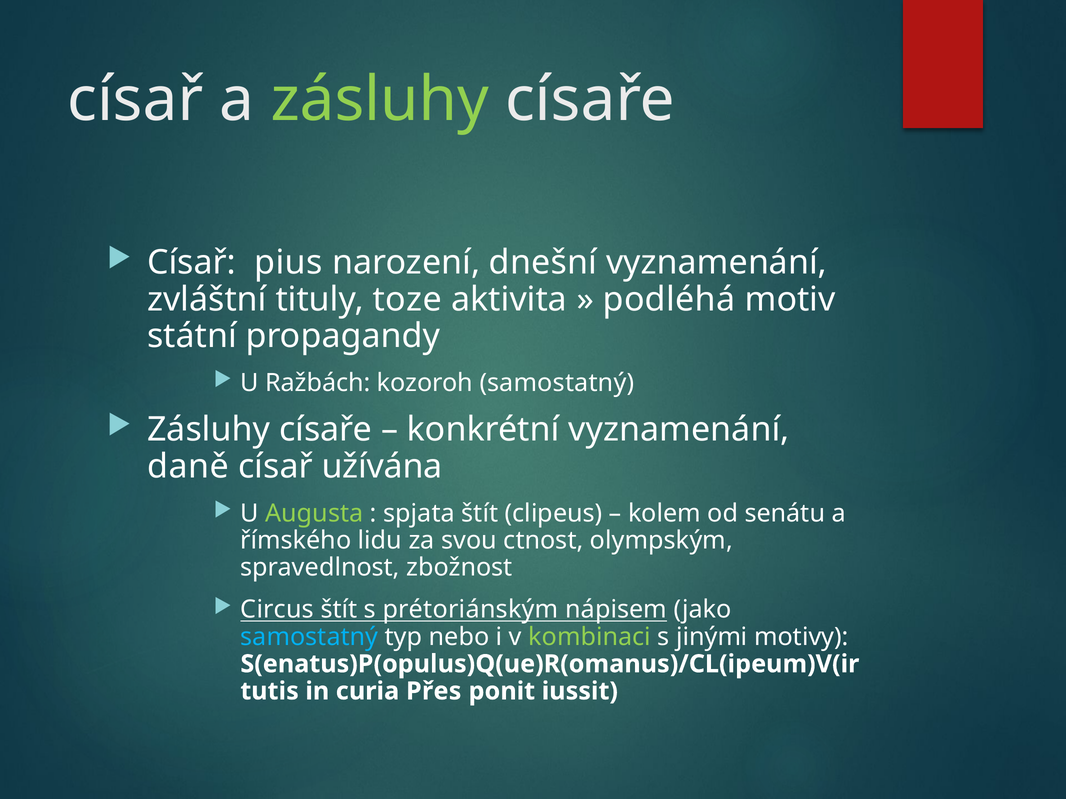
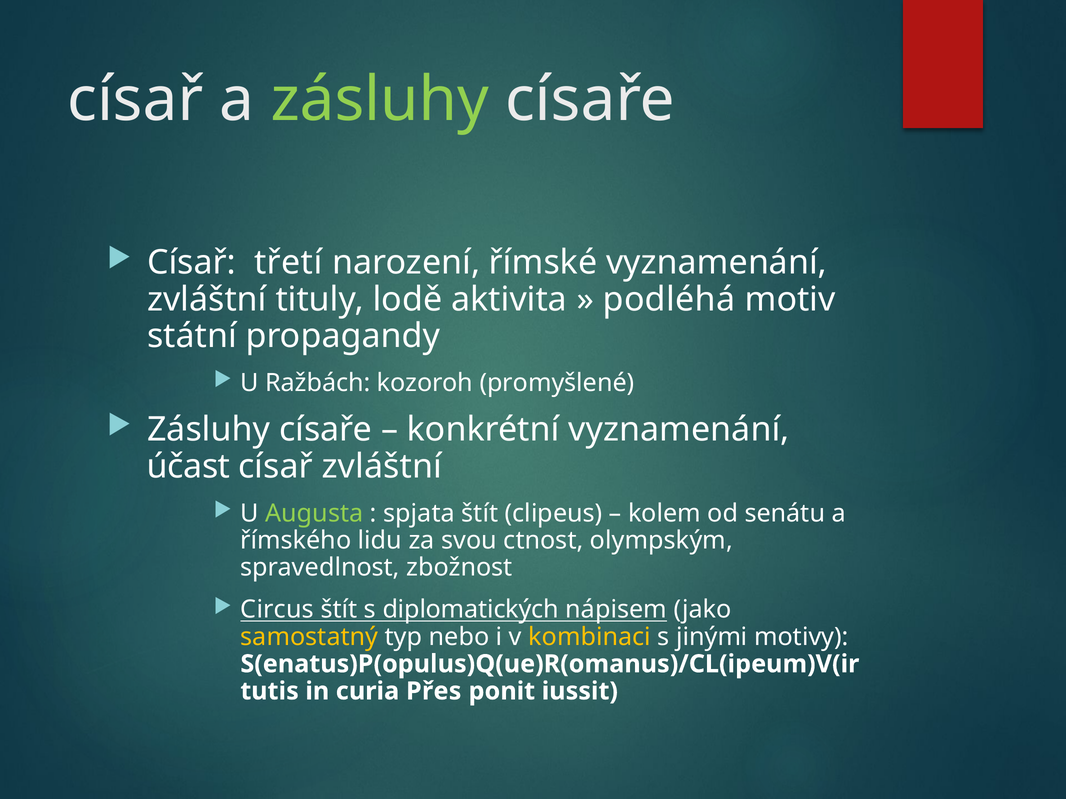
pius: pius -> třetí
dnešní: dnešní -> římské
toze: toze -> lodě
kozoroh samostatný: samostatný -> promyšlené
daně: daně -> účast
císař užívána: užívána -> zvláštní
prétoriánským: prétoriánským -> diplomatických
samostatný at (309, 637) colour: light blue -> yellow
kombinaci colour: light green -> yellow
